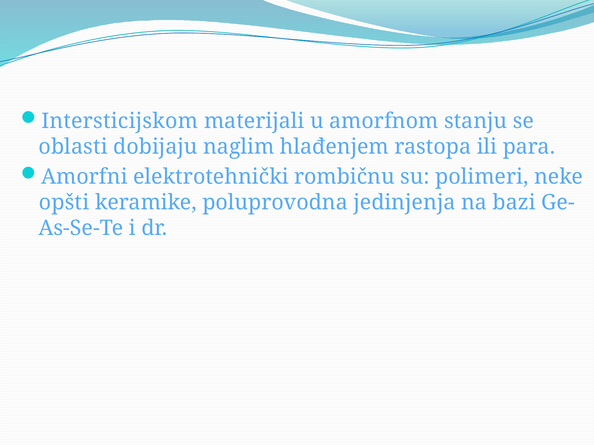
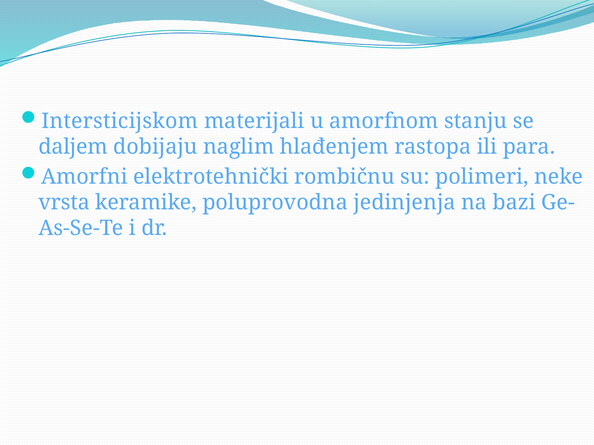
oblasti: oblasti -> daljem
opšti: opšti -> vrsta
